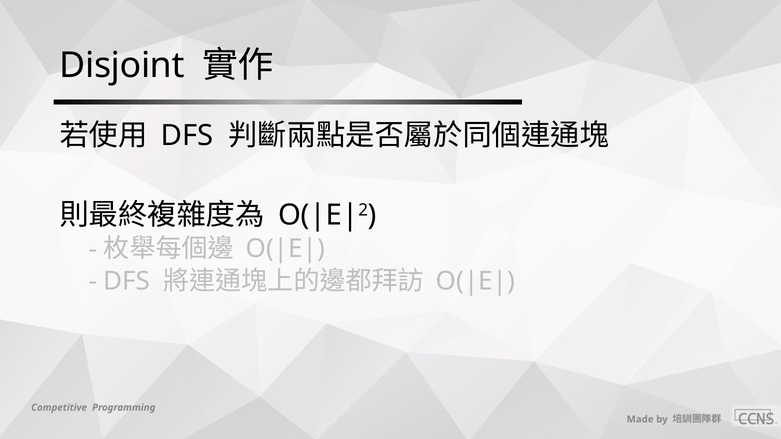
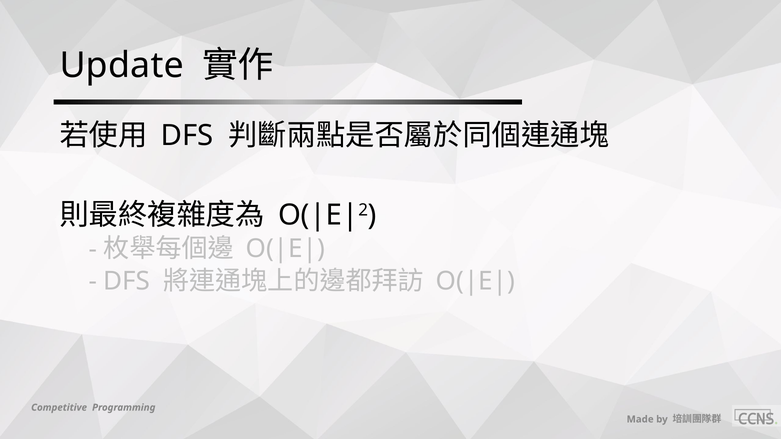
Disjoint: Disjoint -> Update
